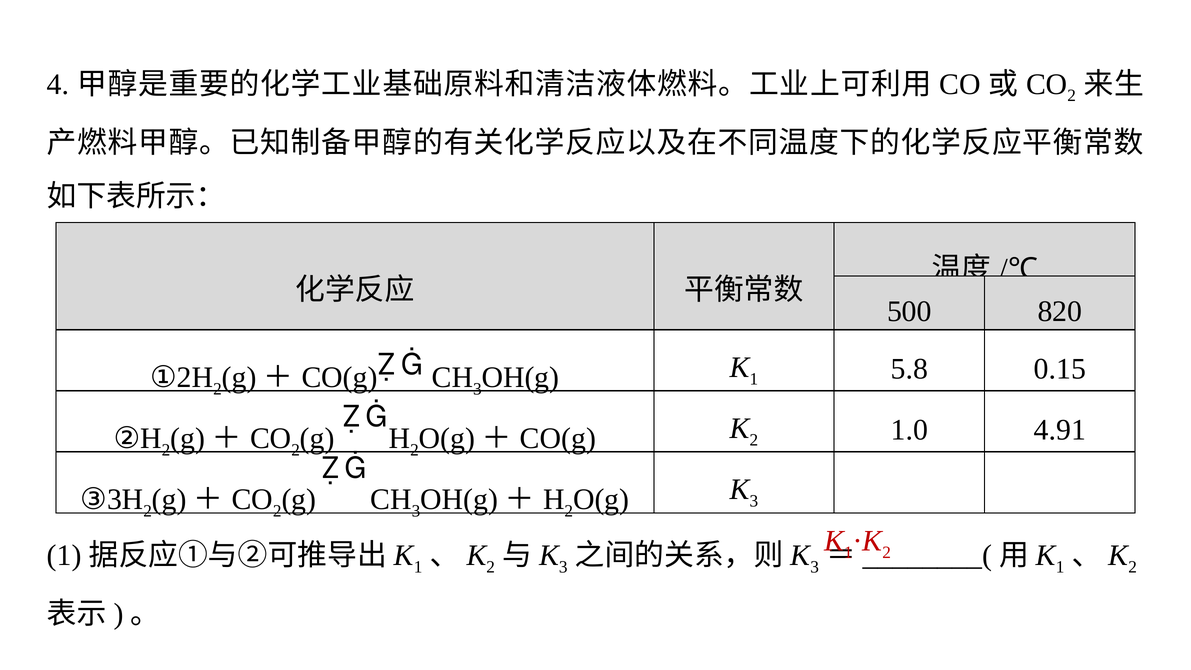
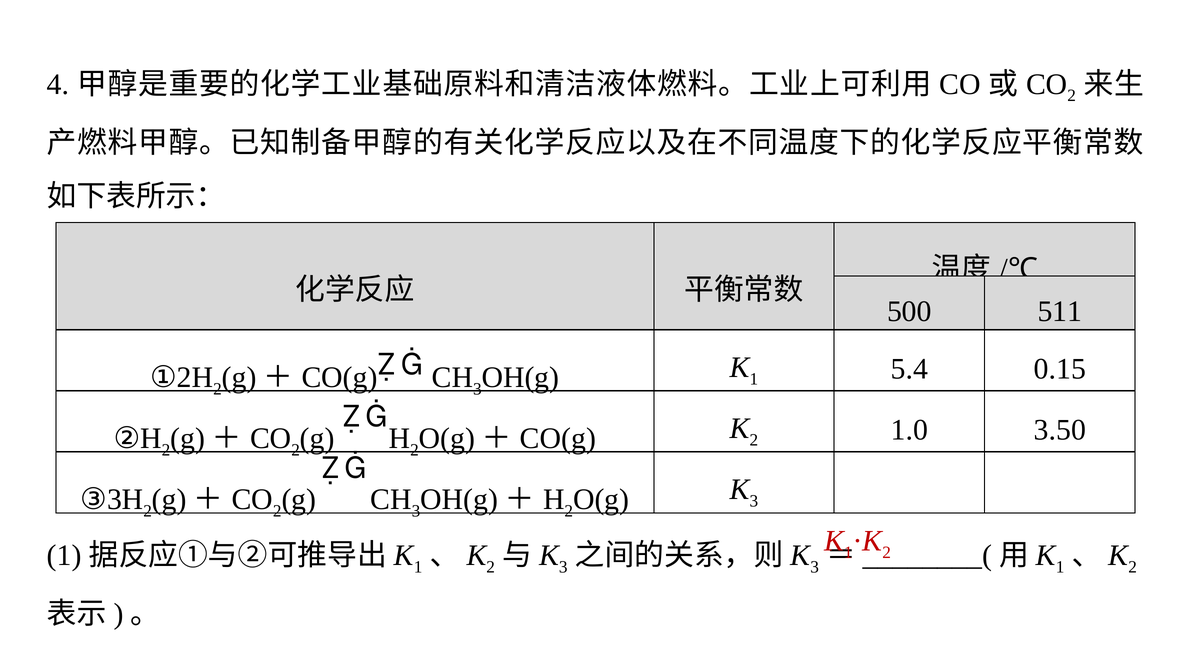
820: 820 -> 511
5.8: 5.8 -> 5.4
4.91: 4.91 -> 3.50
